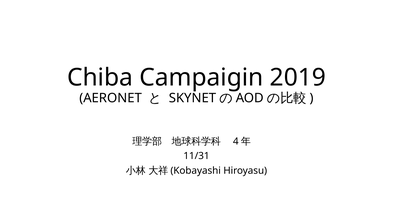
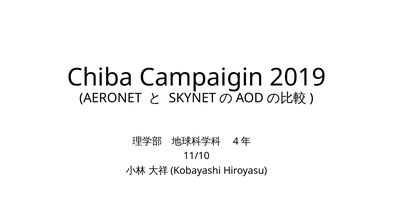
11/31: 11/31 -> 11/10
